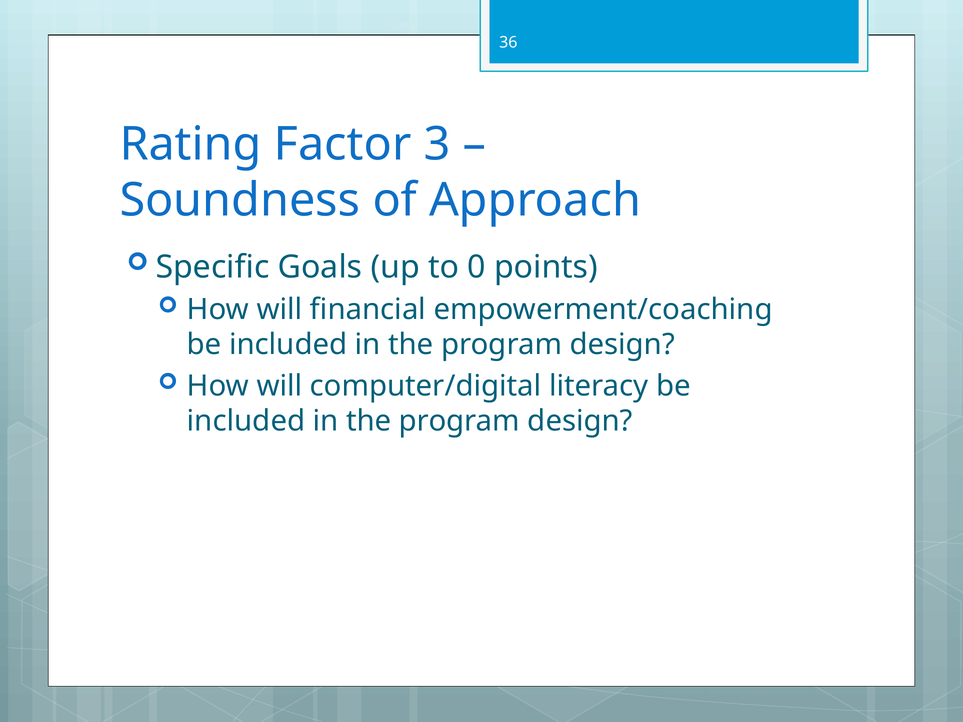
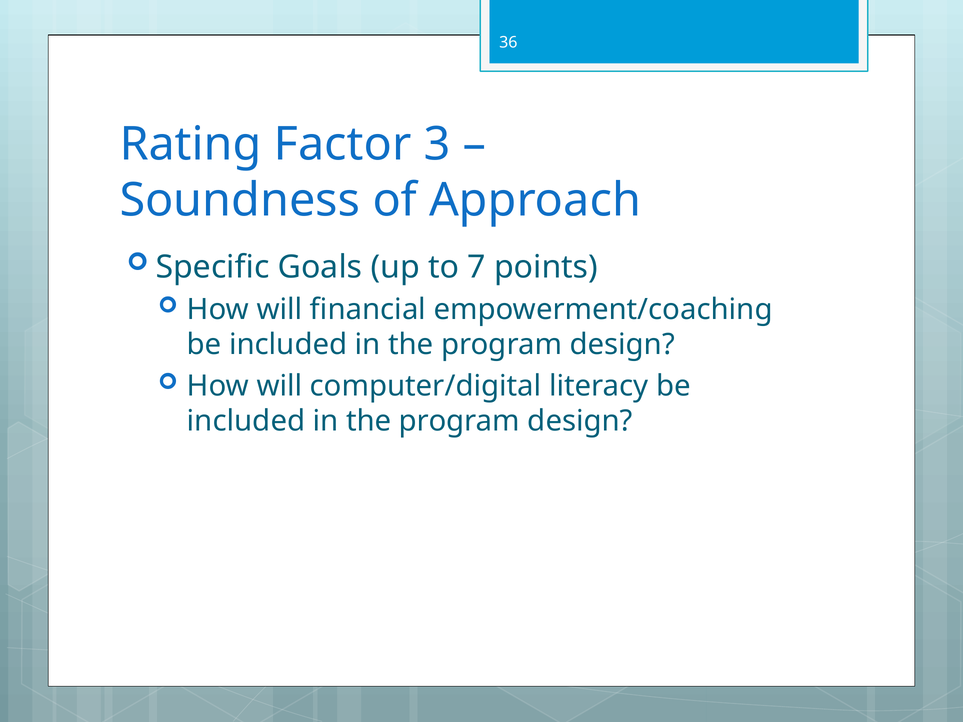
0: 0 -> 7
